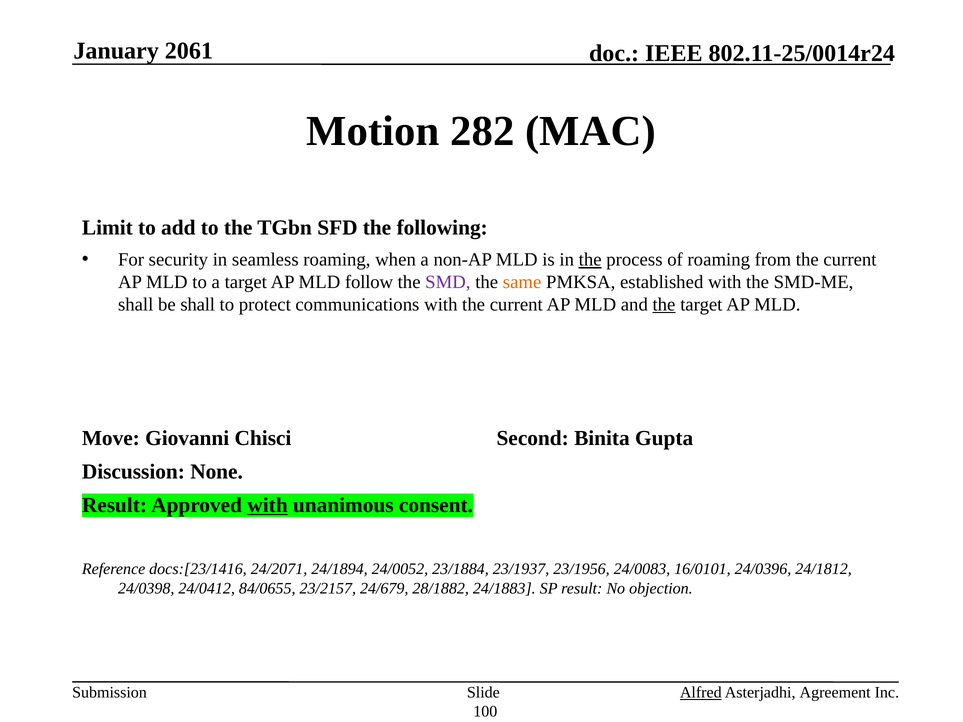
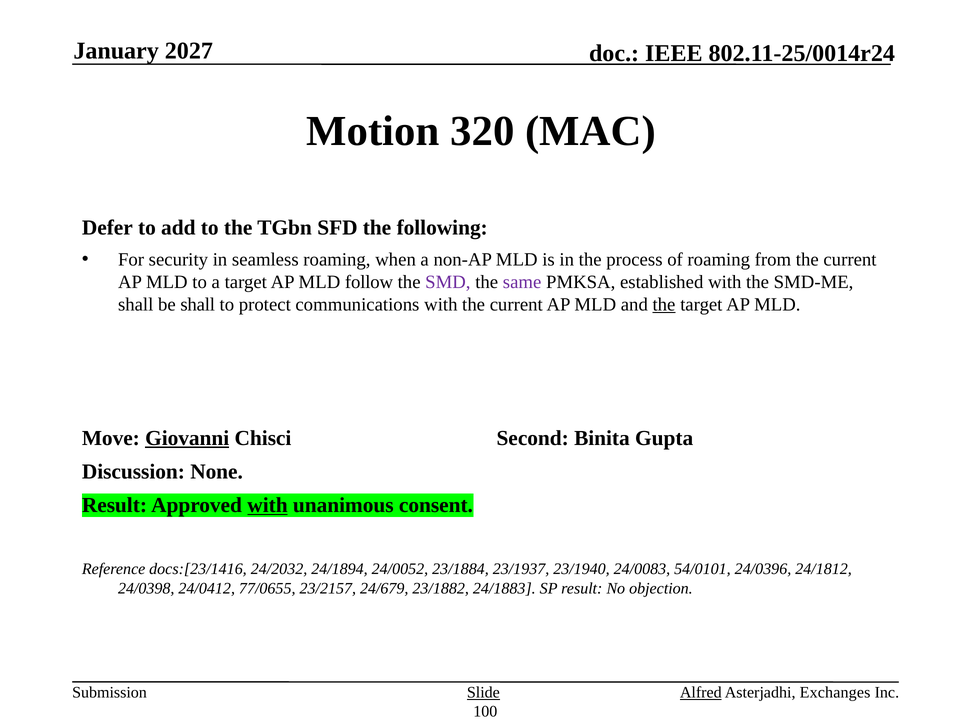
2061: 2061 -> 2027
282: 282 -> 320
Limit: Limit -> Defer
the at (590, 260) underline: present -> none
same colour: orange -> purple
Giovanni underline: none -> present
24/2071: 24/2071 -> 24/2032
23/1956: 23/1956 -> 23/1940
16/0101: 16/0101 -> 54/0101
84/0655: 84/0655 -> 77/0655
28/1882: 28/1882 -> 23/1882
Slide underline: none -> present
Agreement: Agreement -> Exchanges
